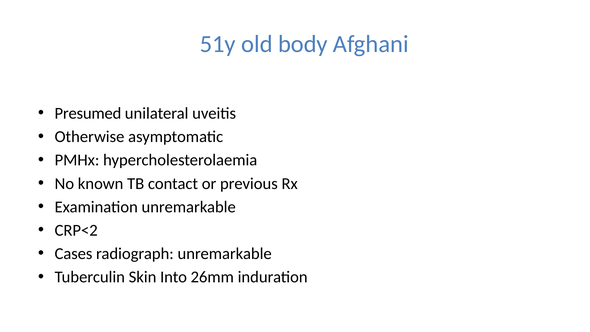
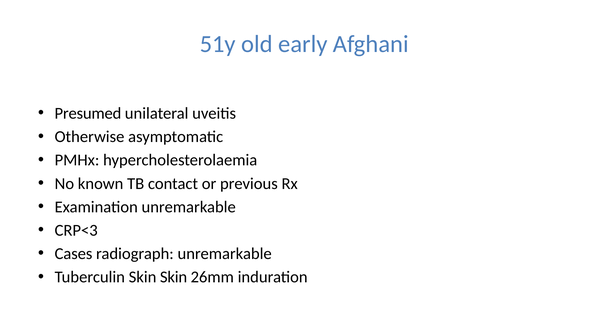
body: body -> early
CRP<2: CRP<2 -> CRP<3
Skin Into: Into -> Skin
